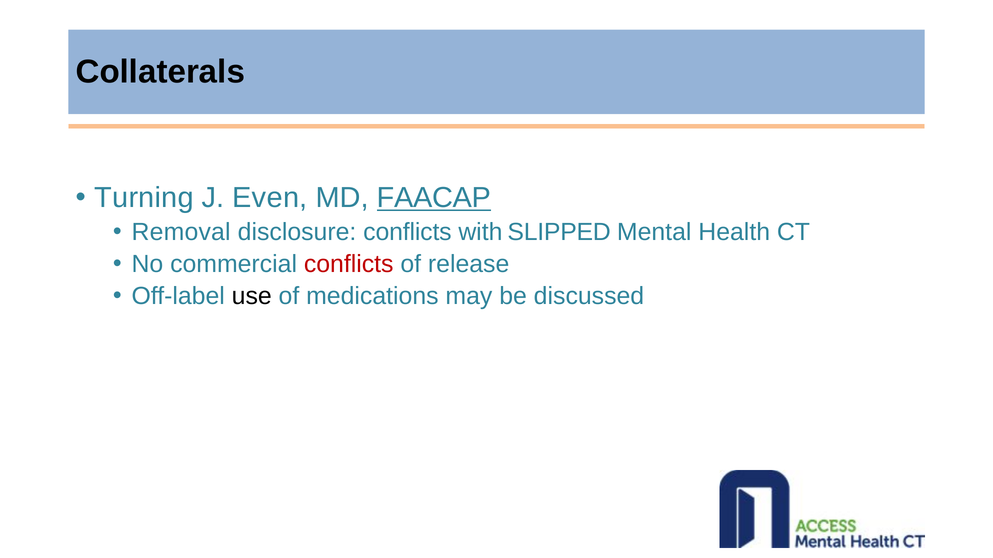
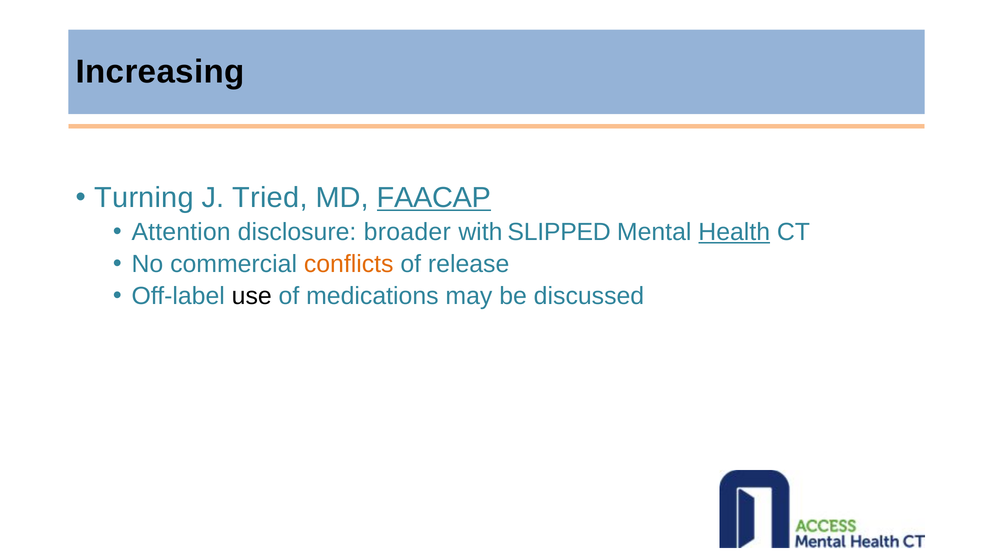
Collaterals: Collaterals -> Increasing
Even: Even -> Tried
Removal: Removal -> Attention
disclosure conflicts: conflicts -> broader
Health underline: none -> present
conflicts at (349, 264) colour: red -> orange
